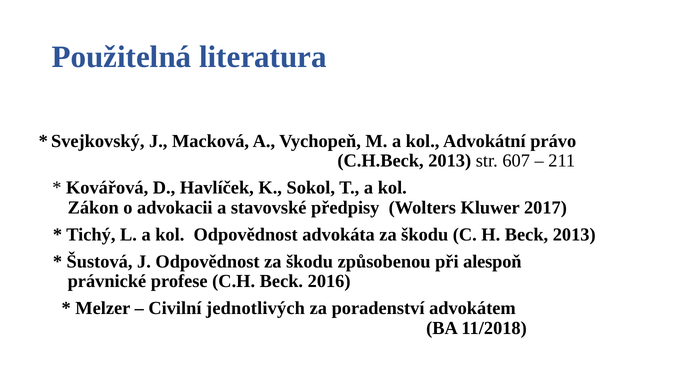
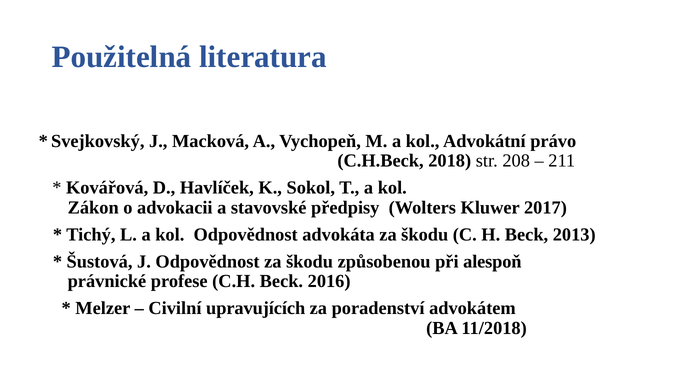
C.H.Beck 2013: 2013 -> 2018
607: 607 -> 208
jednotlivých: jednotlivých -> upravujících
